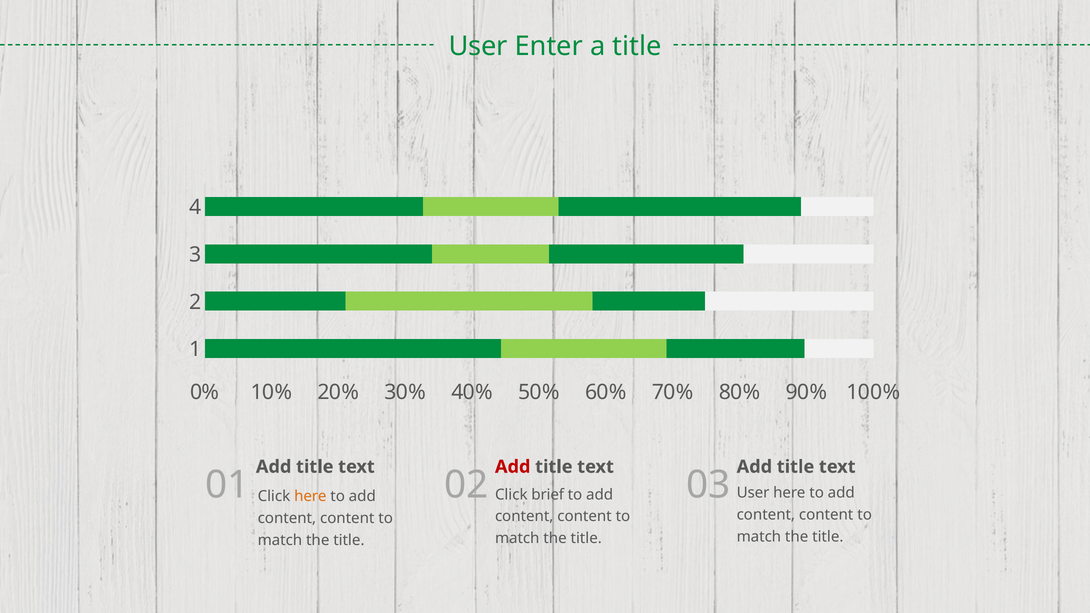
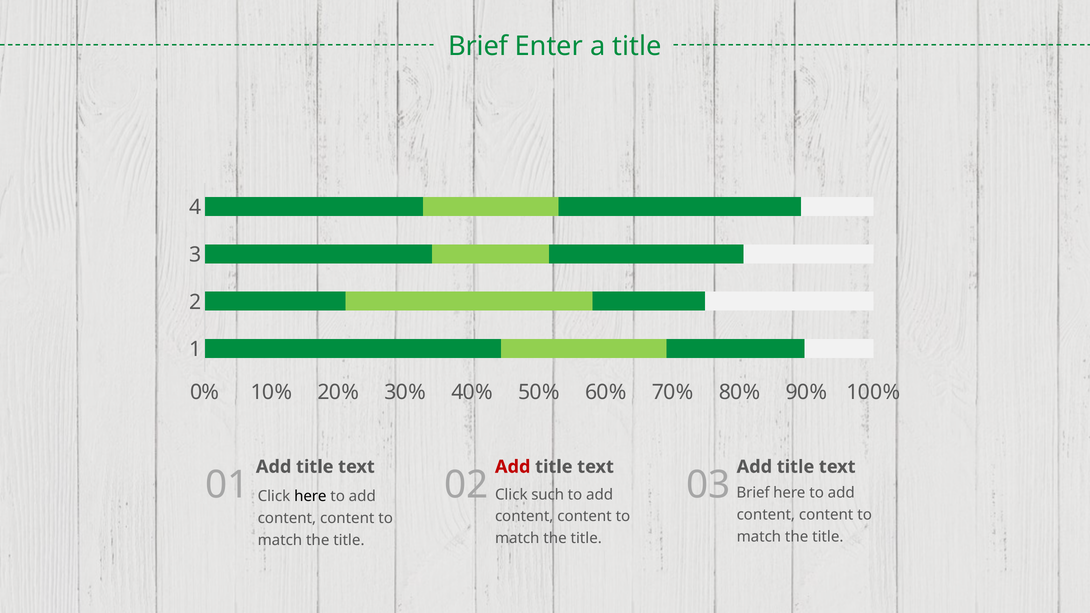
User at (478, 46): User -> Brief
here at (310, 497) colour: orange -> black
brief: brief -> such
03 User: User -> Brief
